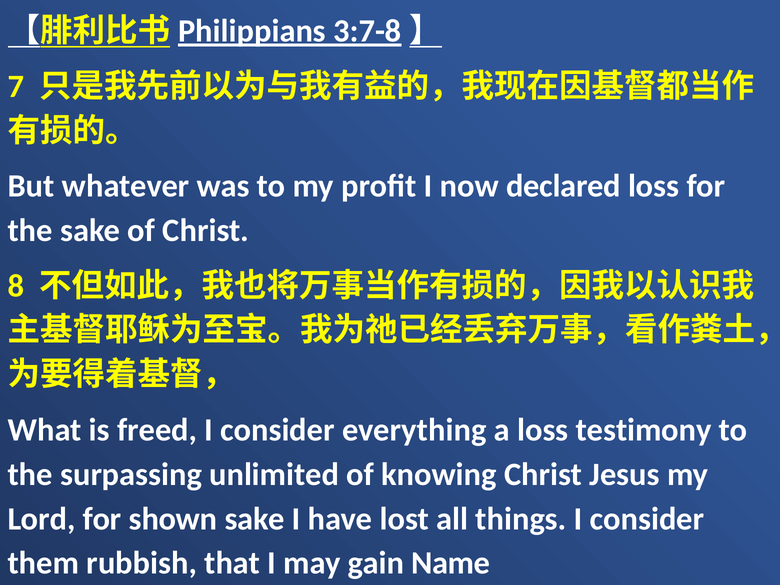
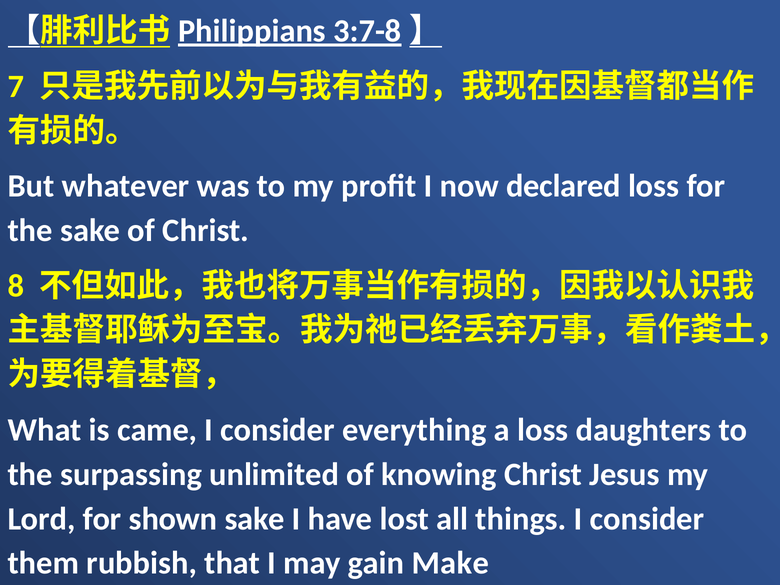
freed: freed -> came
testimony: testimony -> daughters
Name: Name -> Make
